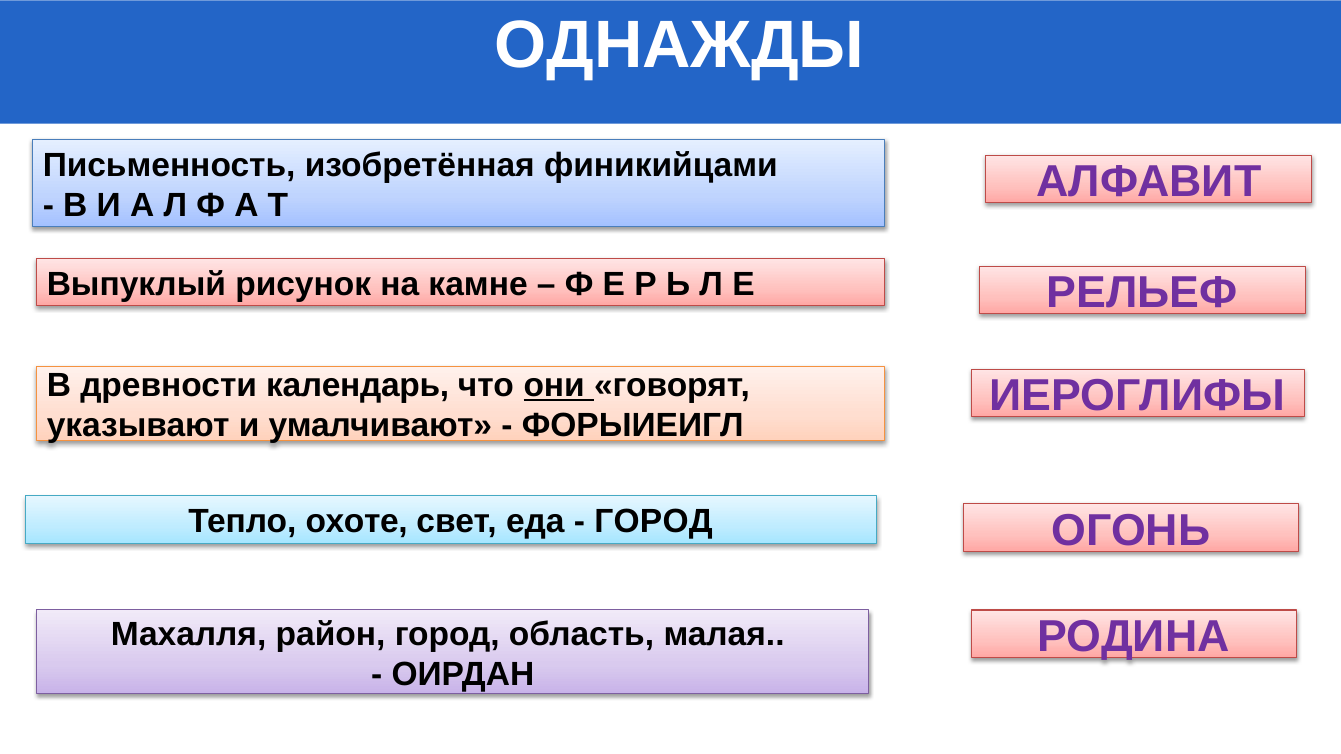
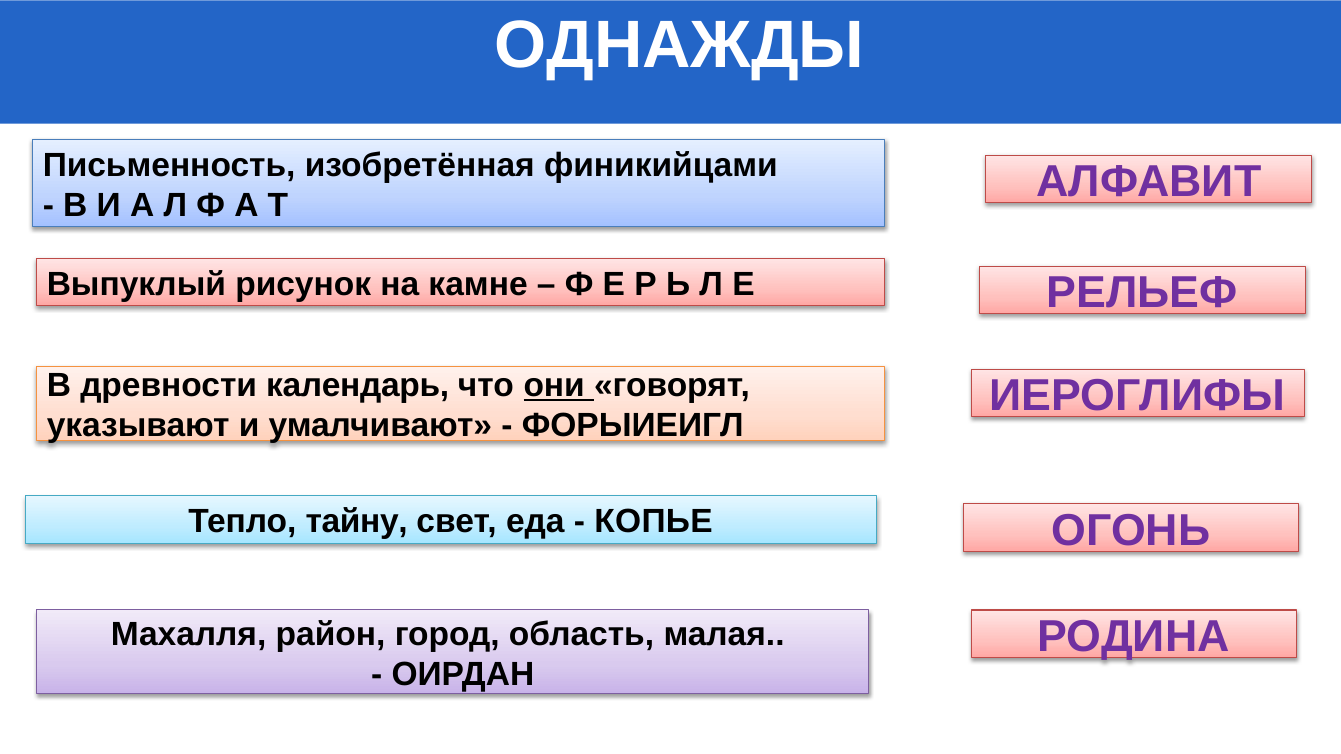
охоте: охоте -> тайну
ГОРОД at (654, 522): ГОРОД -> КОПЬЕ
